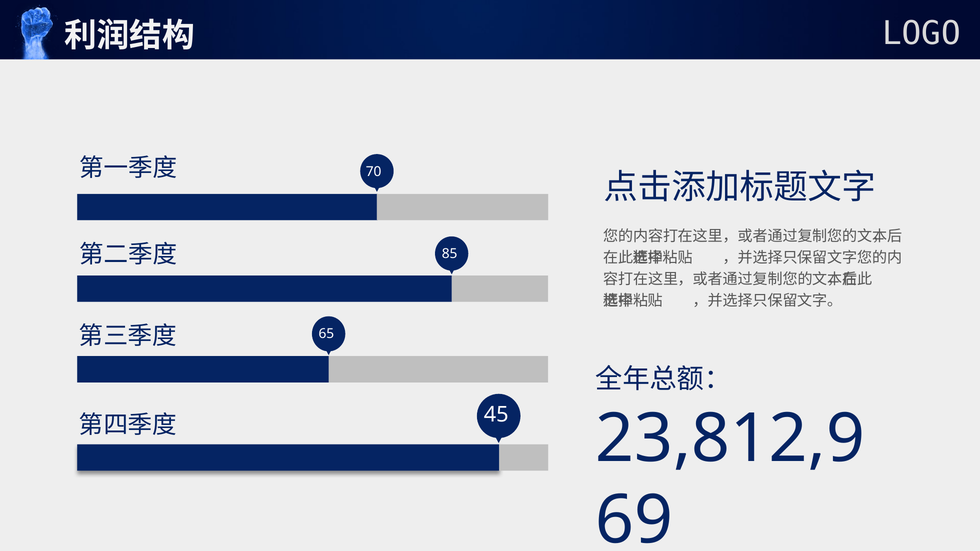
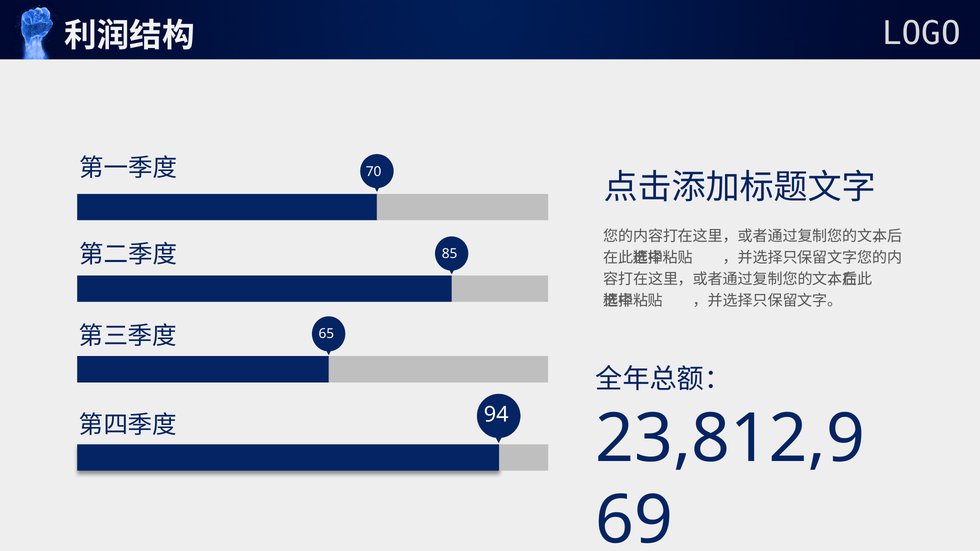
45: 45 -> 94
